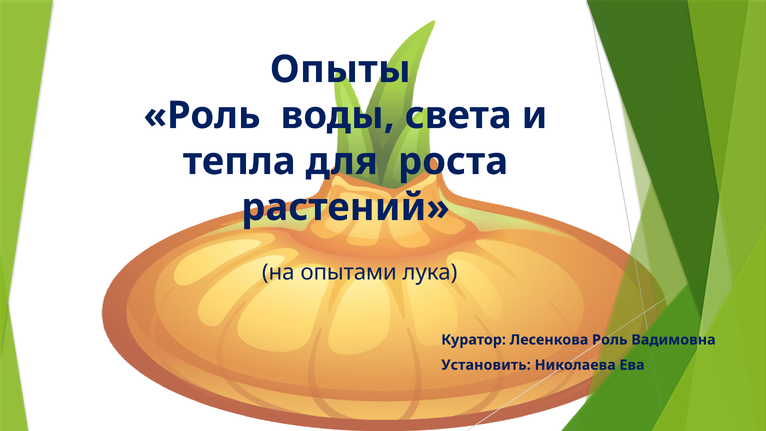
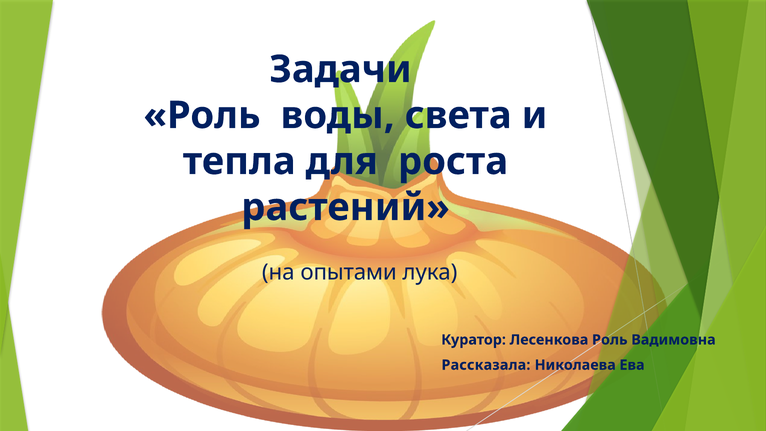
Опыты: Опыты -> Задачи
Установить: Установить -> Рассказала
